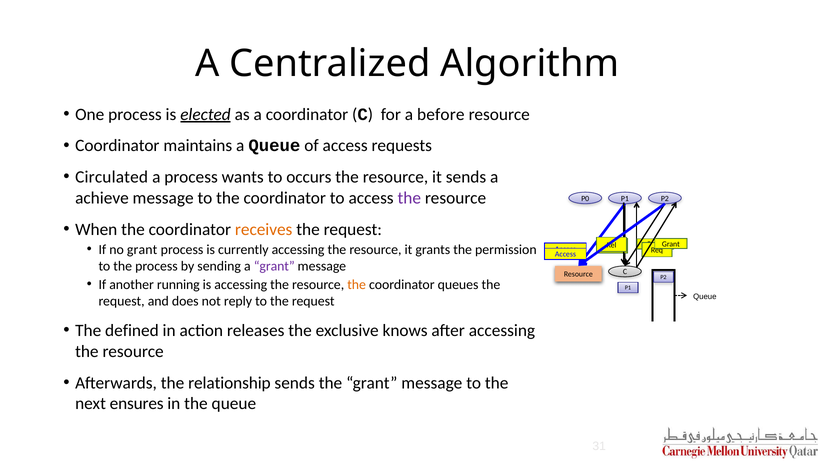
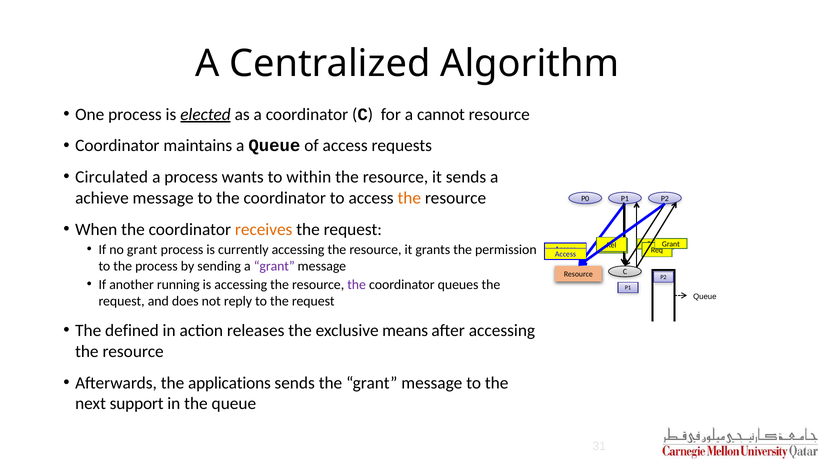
before: before -> cannot
occurs: occurs -> within
the at (409, 198) colour: purple -> orange
the at (357, 284) colour: orange -> purple
knows: knows -> means
relationship: relationship -> applications
ensures: ensures -> support
